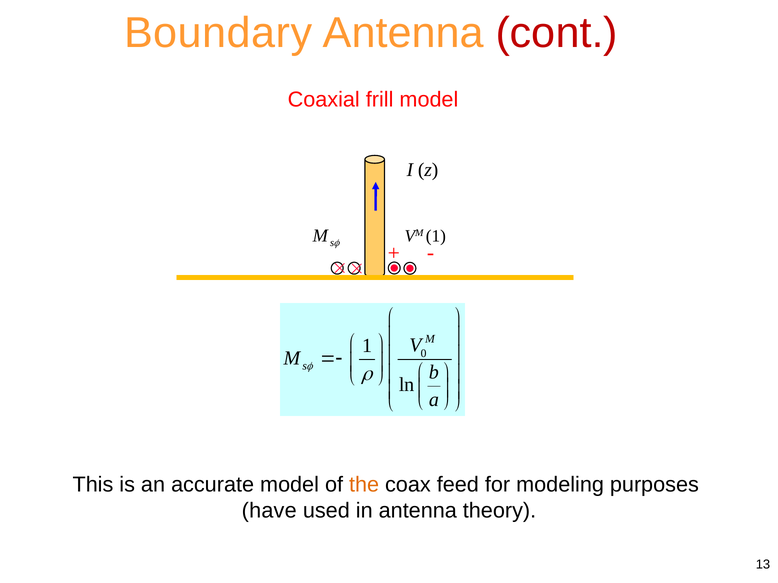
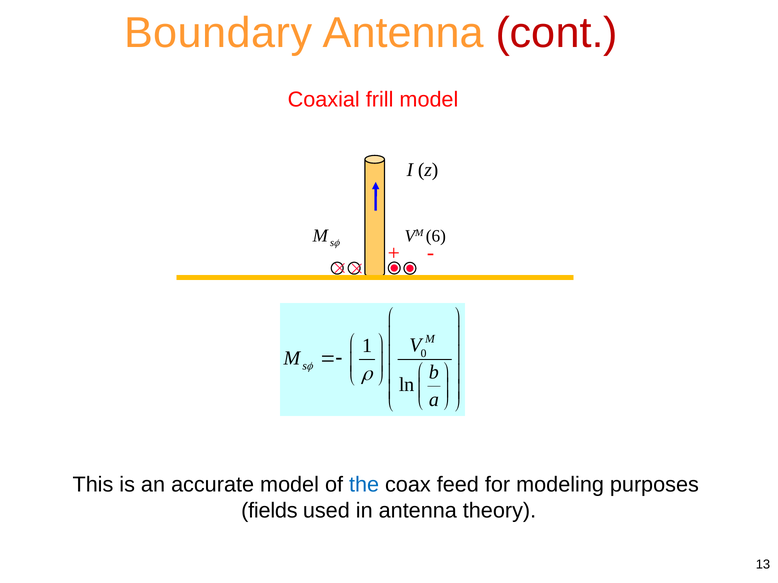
VM 1: 1 -> 6
the colour: orange -> blue
have: have -> fields
